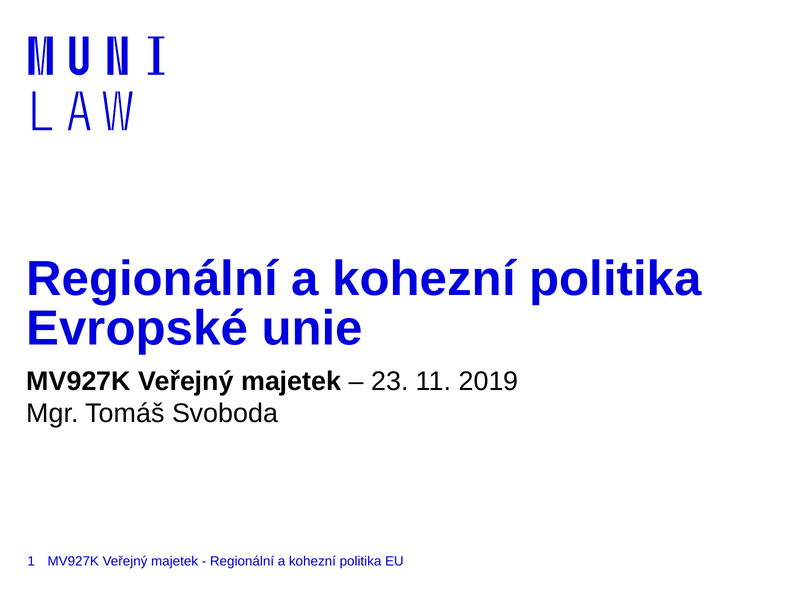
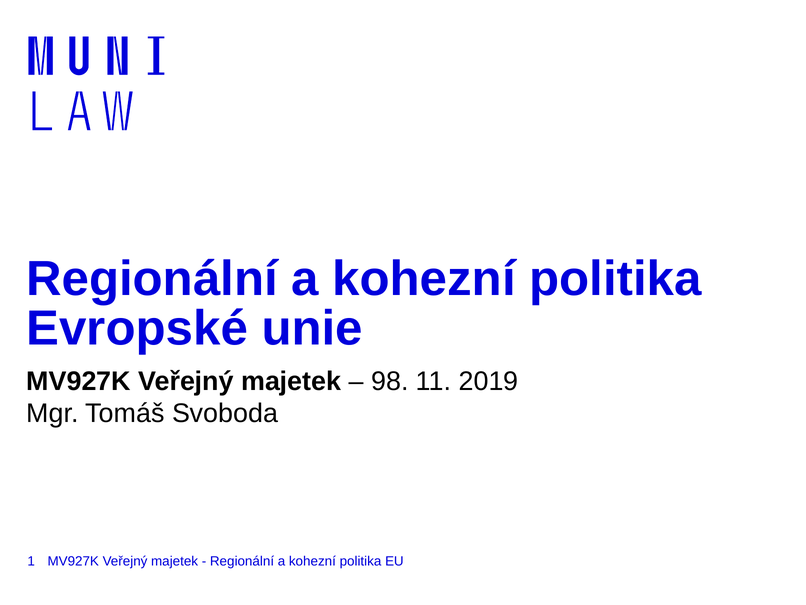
23: 23 -> 98
